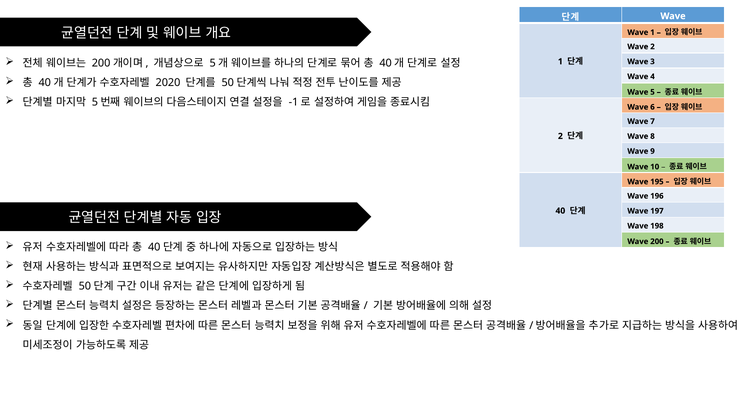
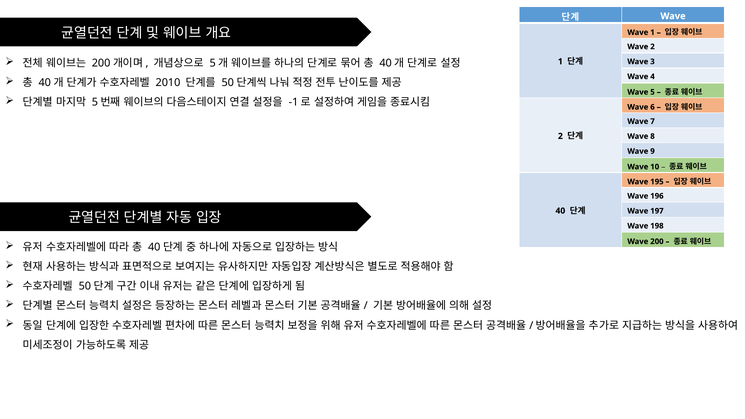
2020: 2020 -> 2010
